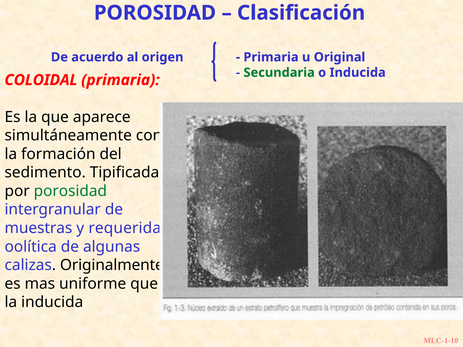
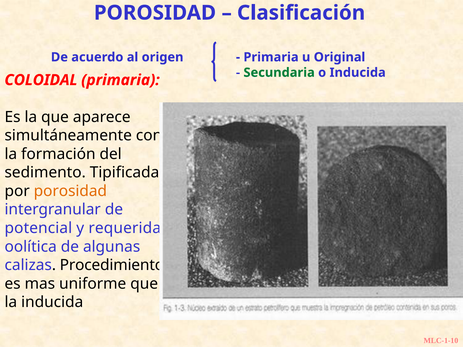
porosidad at (70, 191) colour: green -> orange
muestras: muestras -> potencial
Originalmente: Originalmente -> Procedimiento
